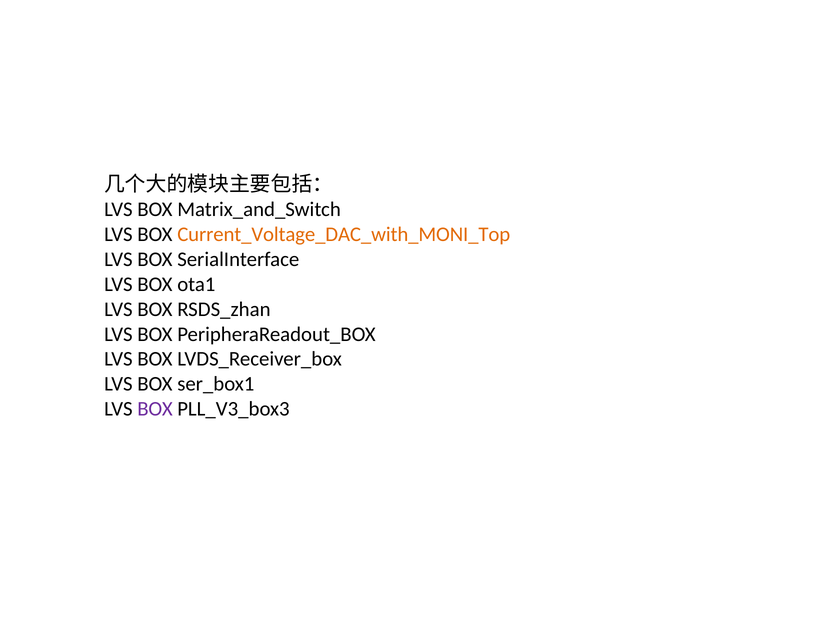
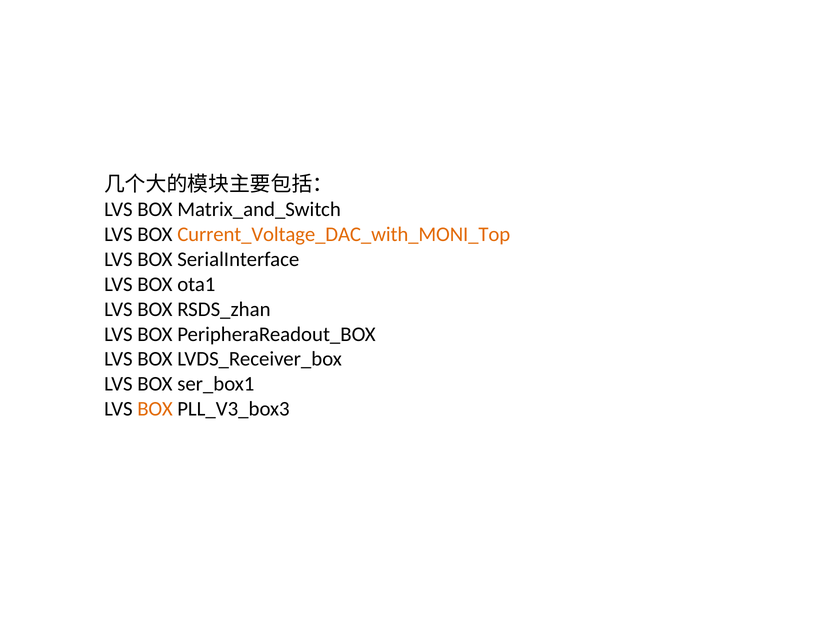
BOX at (155, 410) colour: purple -> orange
